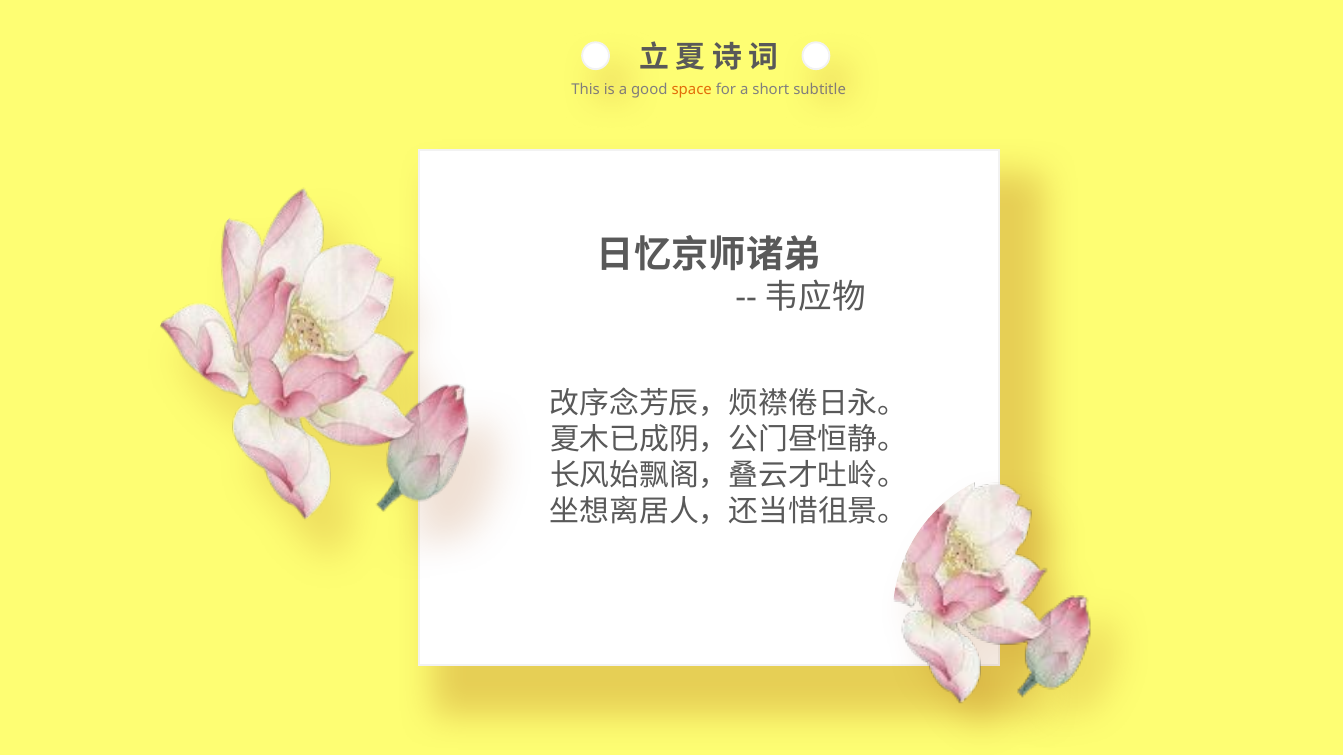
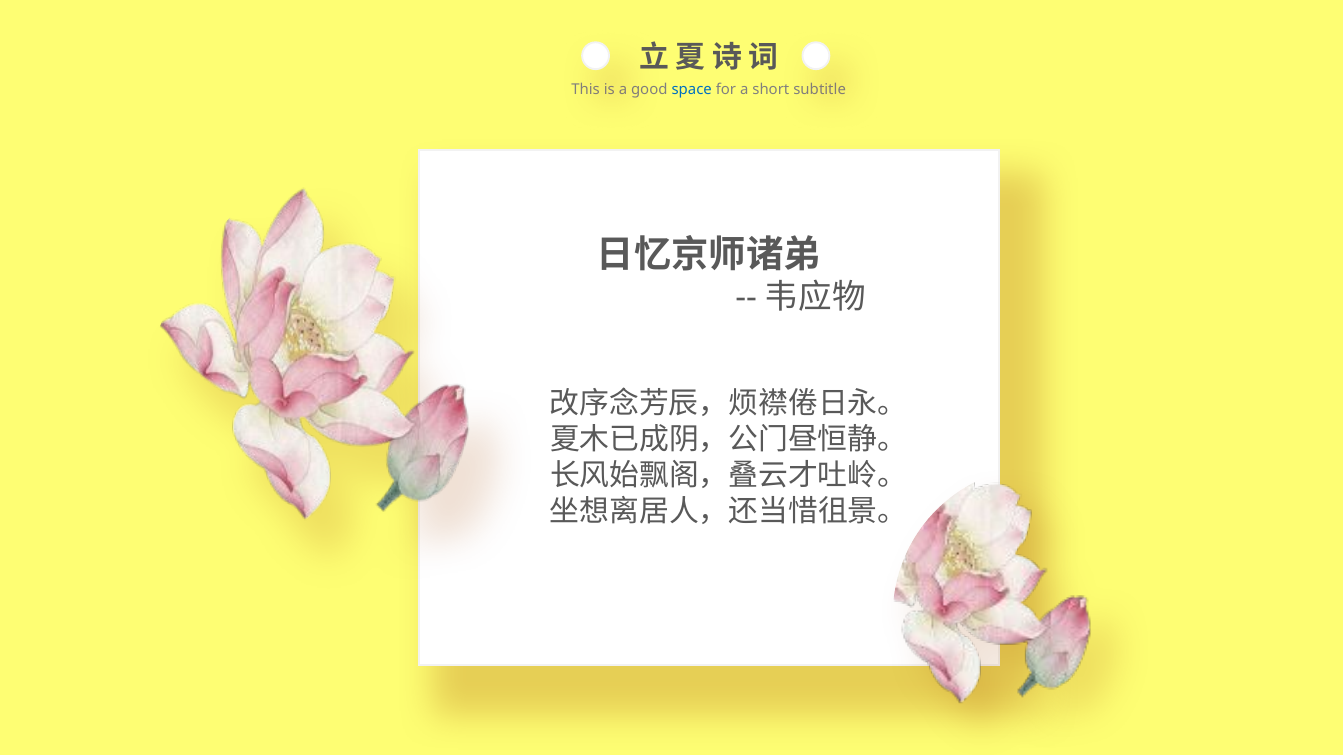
space colour: orange -> blue
